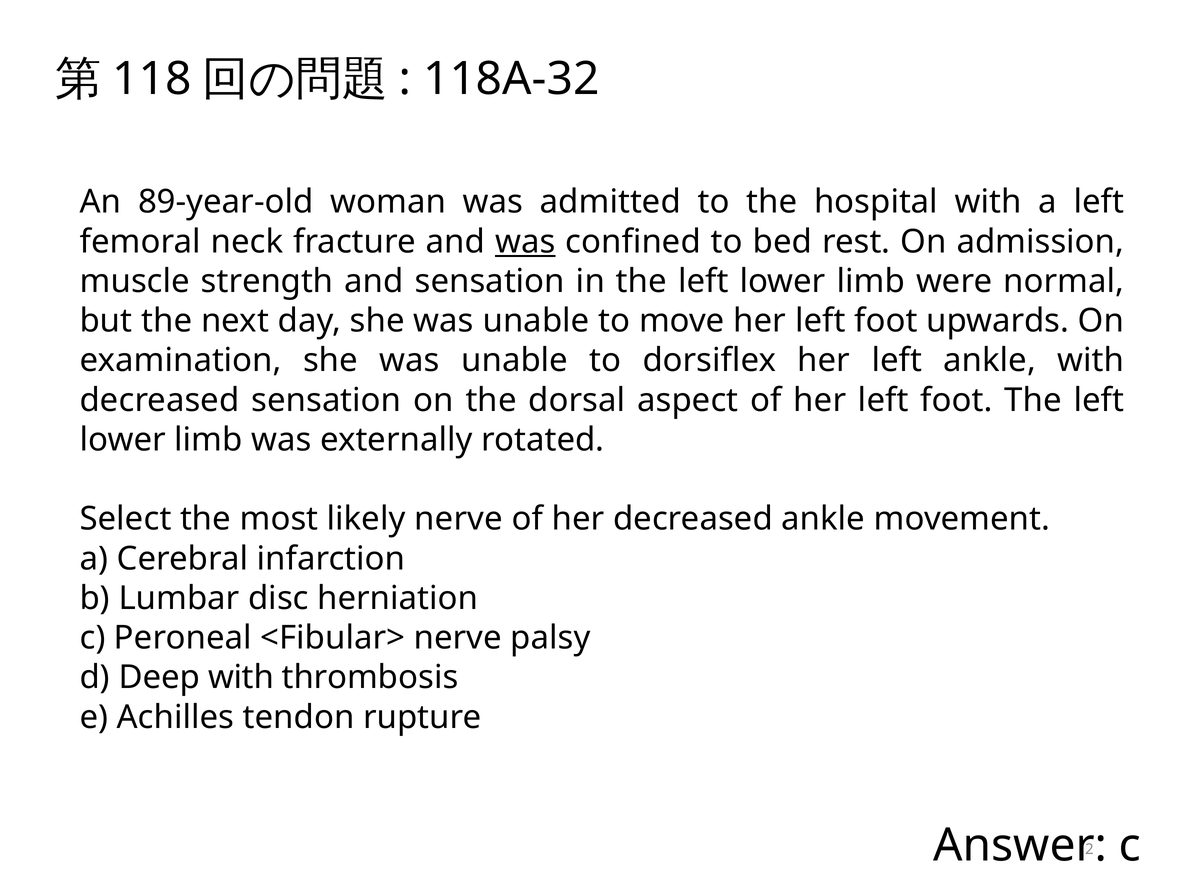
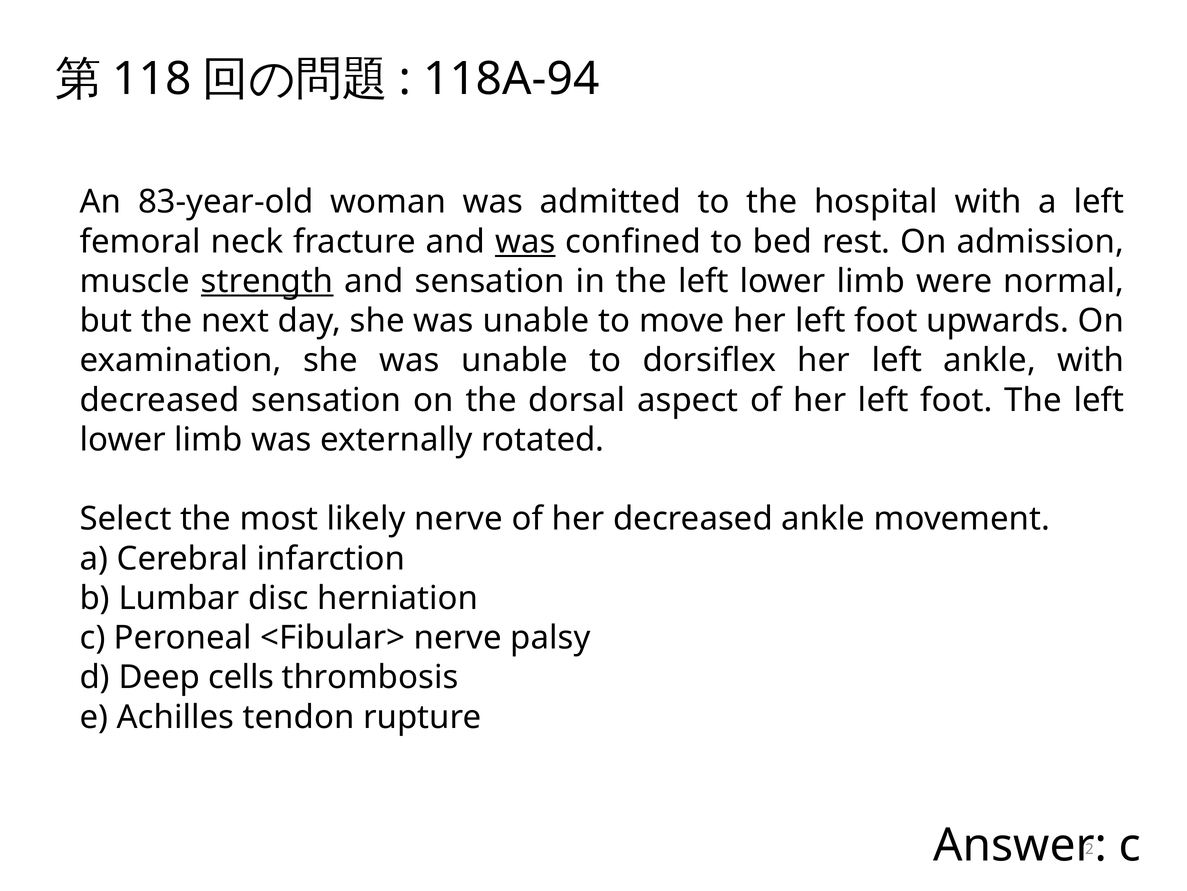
118A-32: 118A-32 -> 118A-94
89-year-old: 89-year-old -> 83-year-old
strength underline: none -> present
Deep with: with -> cells
